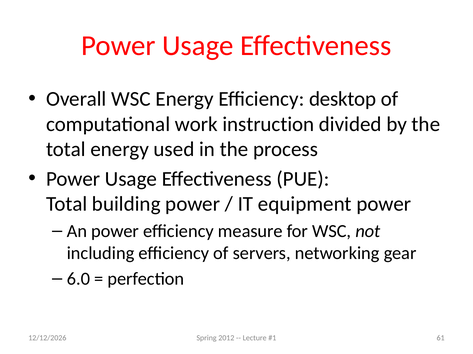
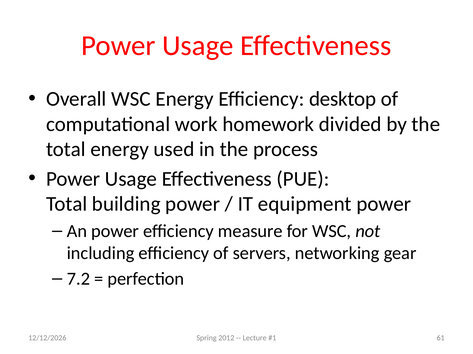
instruction: instruction -> homework
6.0: 6.0 -> 7.2
